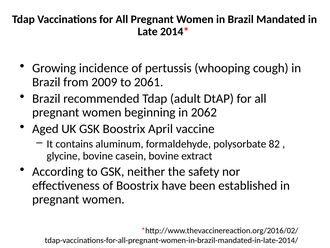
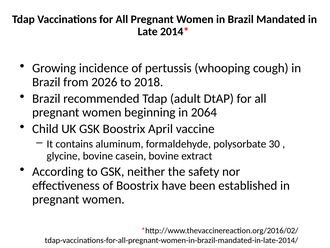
2009: 2009 -> 2026
2061: 2061 -> 2018
2062: 2062 -> 2064
Aged: Aged -> Child
82: 82 -> 30
